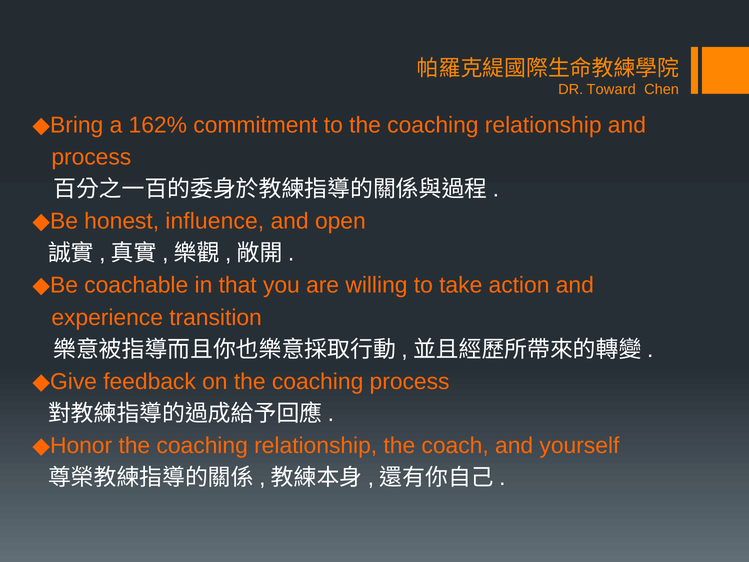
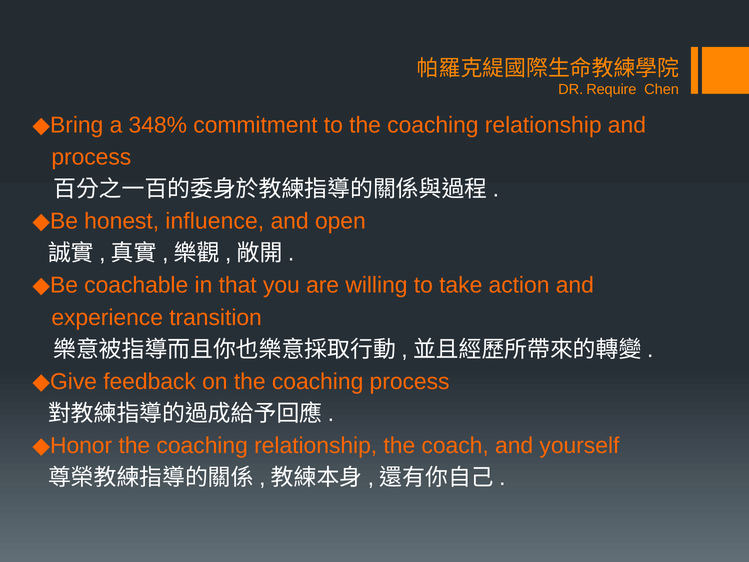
Toward: Toward -> Require
162%: 162% -> 348%
